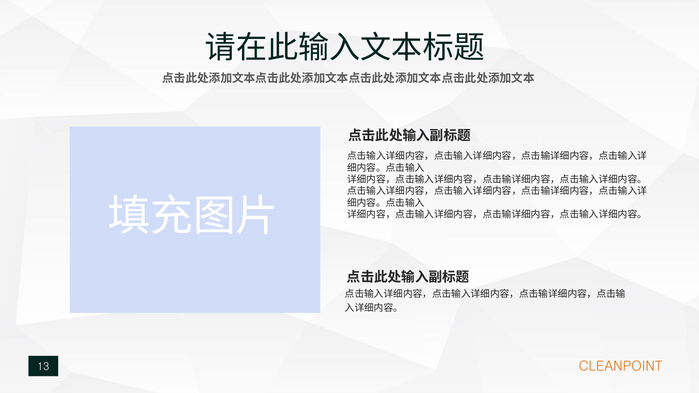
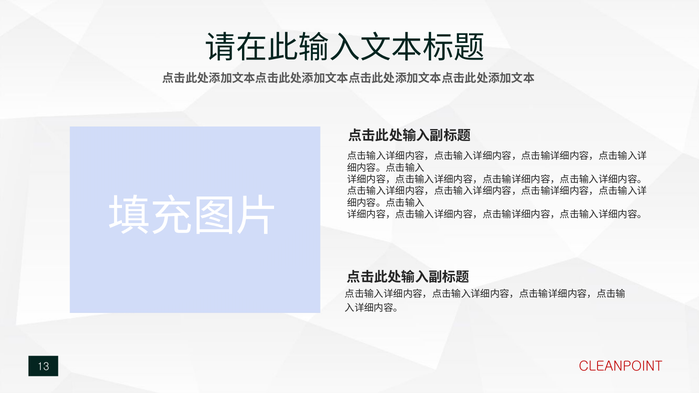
CLEANPOINT colour: orange -> red
